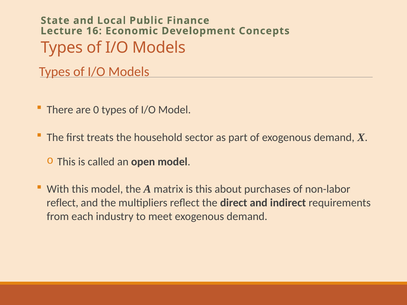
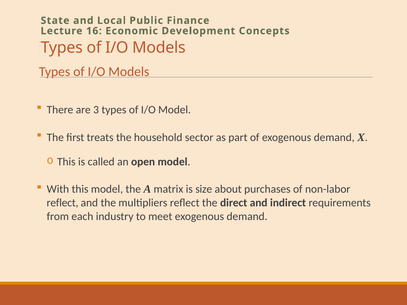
0: 0 -> 3
is this: this -> size
